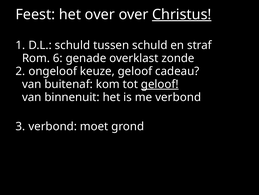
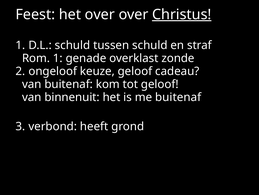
Rom 6: 6 -> 1
geloof at (160, 84) underline: present -> none
me verbond: verbond -> buitenaf
moet: moet -> heeft
